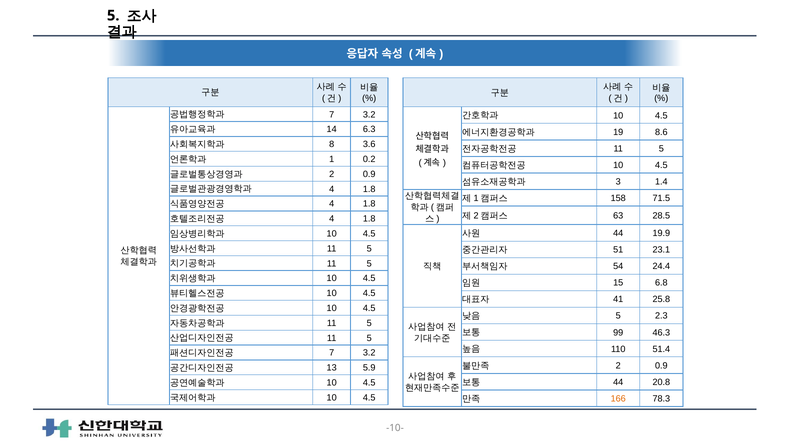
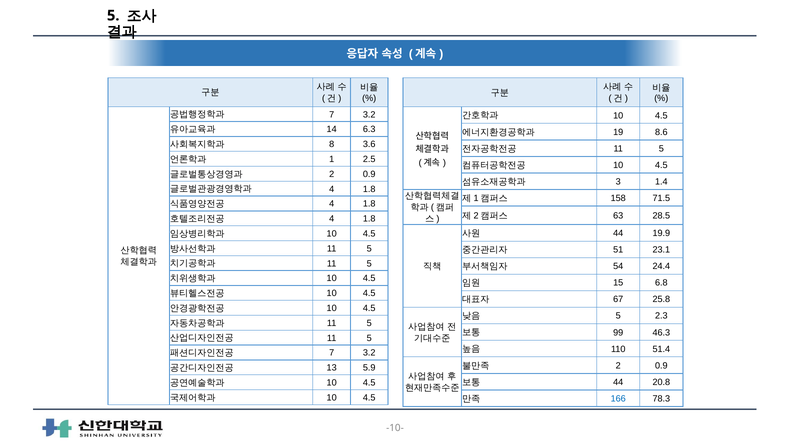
0.2: 0.2 -> 2.5
41: 41 -> 67
166 colour: orange -> blue
